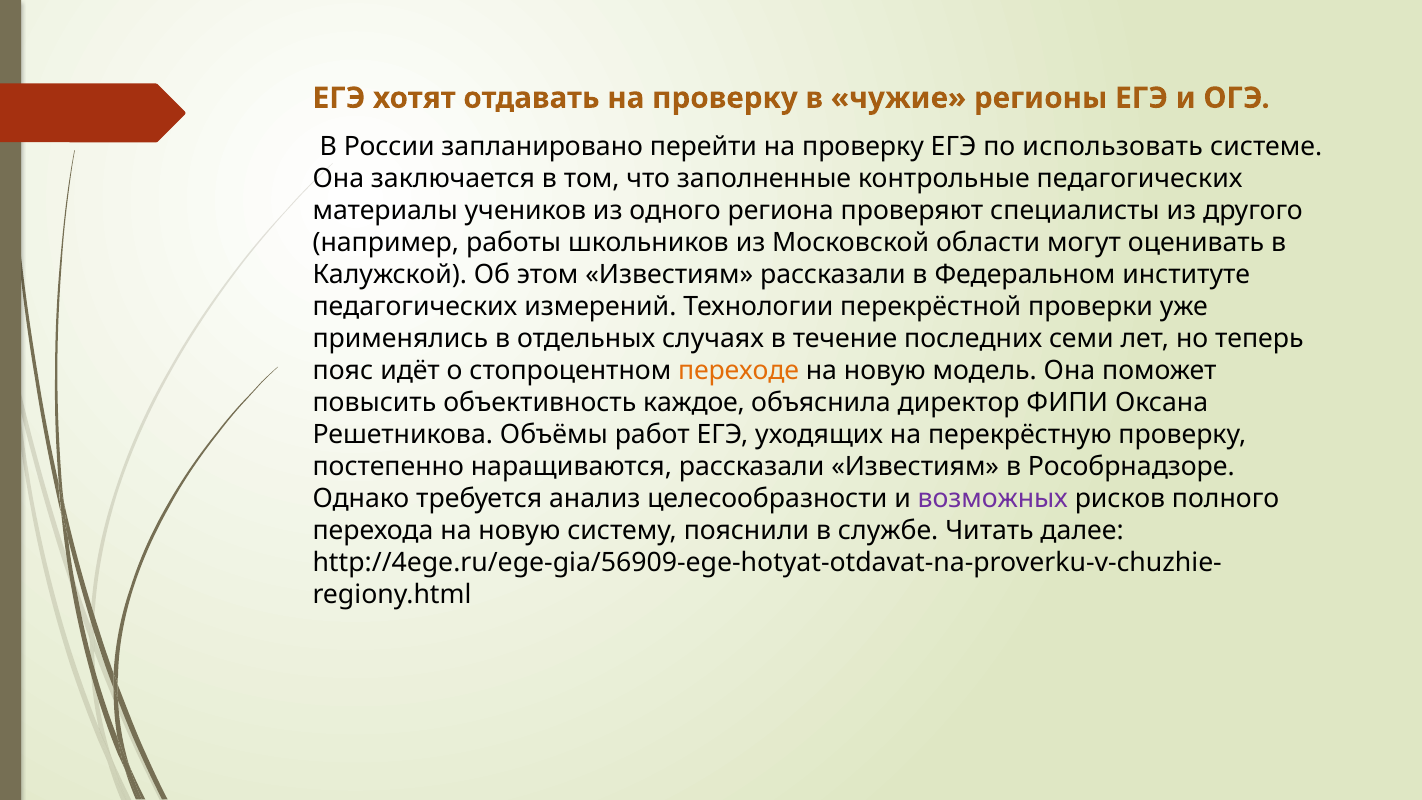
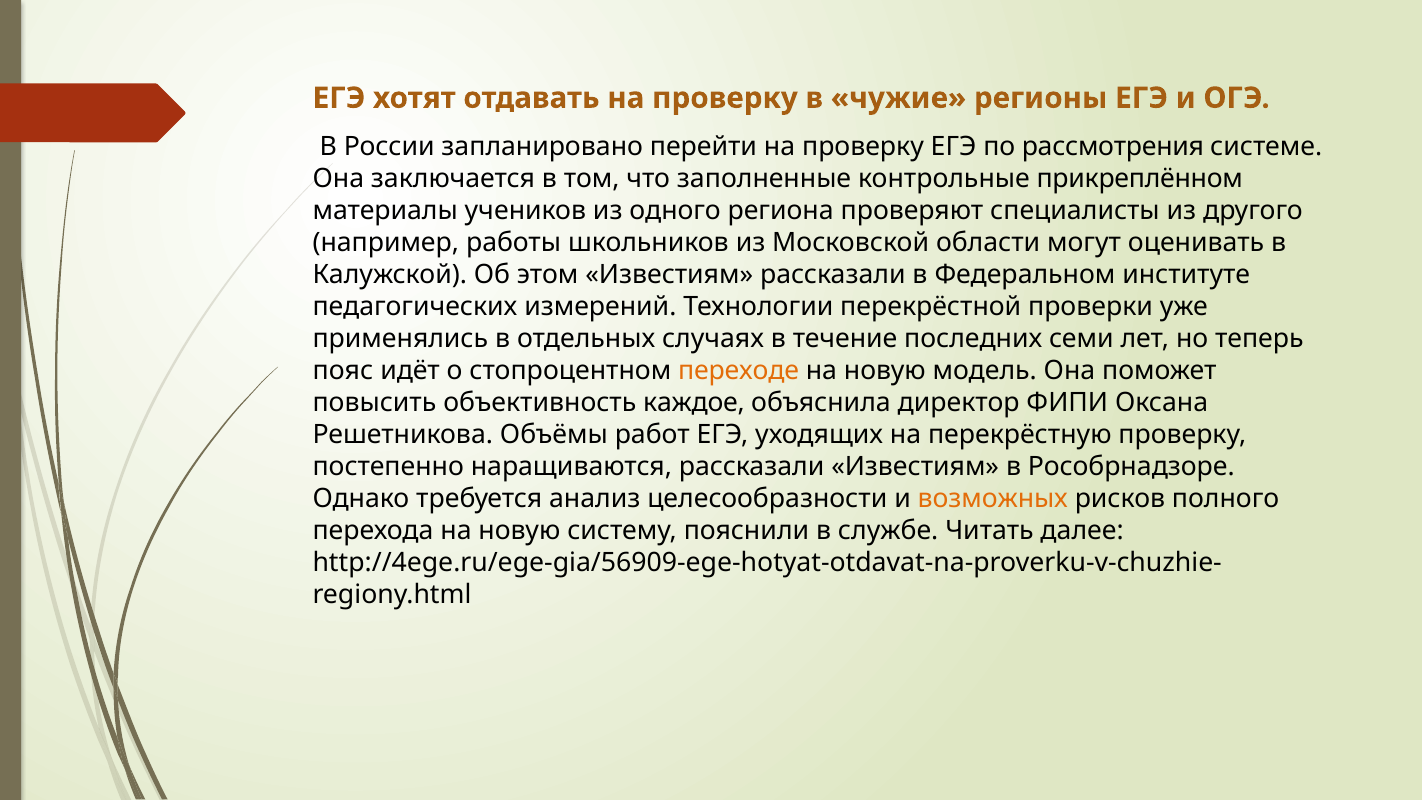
использовать: использовать -> рассмотрения
контрольные педагогических: педагогических -> прикреплённом
возможных colour: purple -> orange
